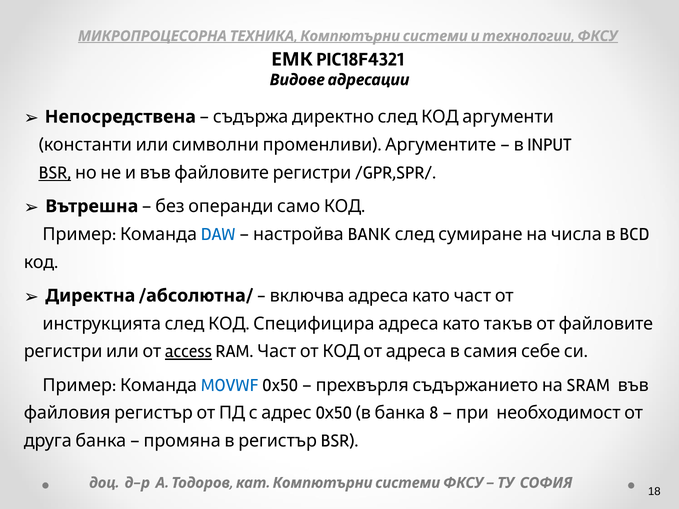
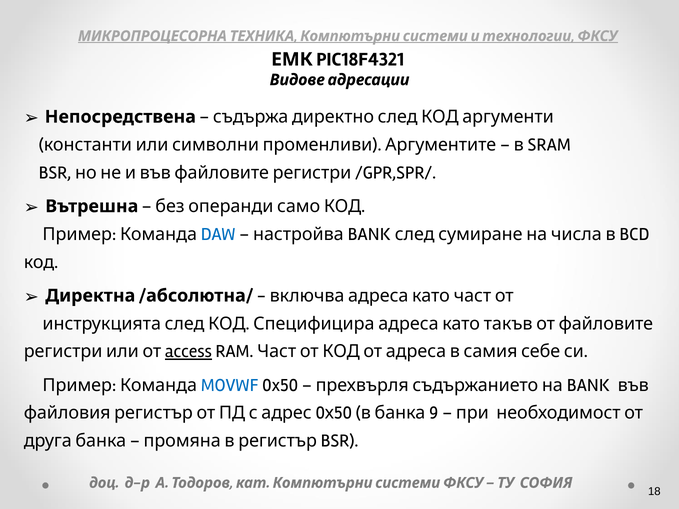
INPUT: INPUT -> SRAM
BSR at (55, 173) underline: present -> none
SRAM at (588, 385): SRAM -> BANK
8: 8 -> 9
